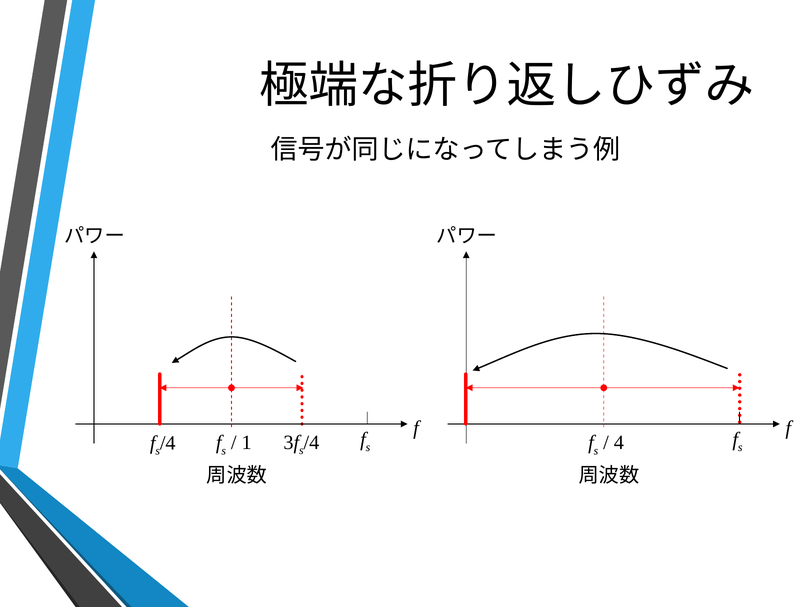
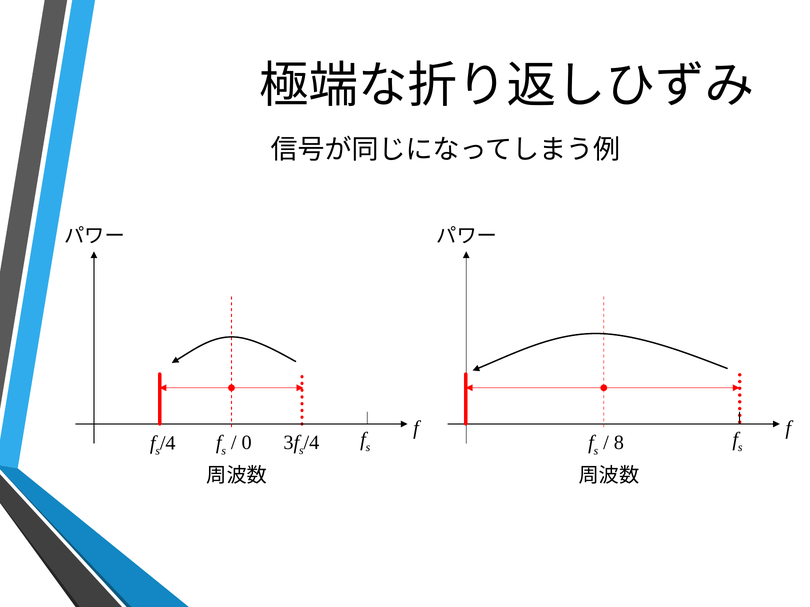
1: 1 -> 0
4: 4 -> 8
